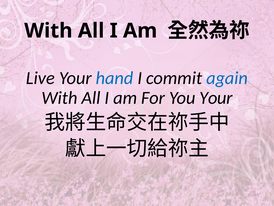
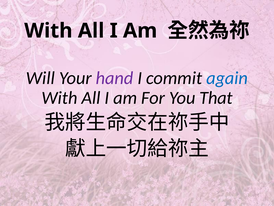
Live: Live -> Will
hand colour: blue -> purple
You Your: Your -> That
